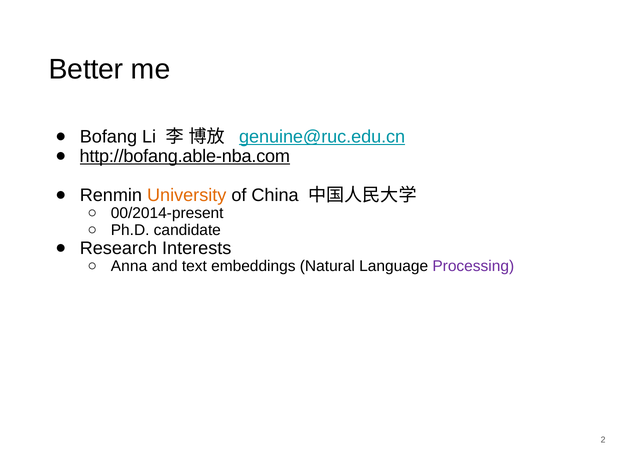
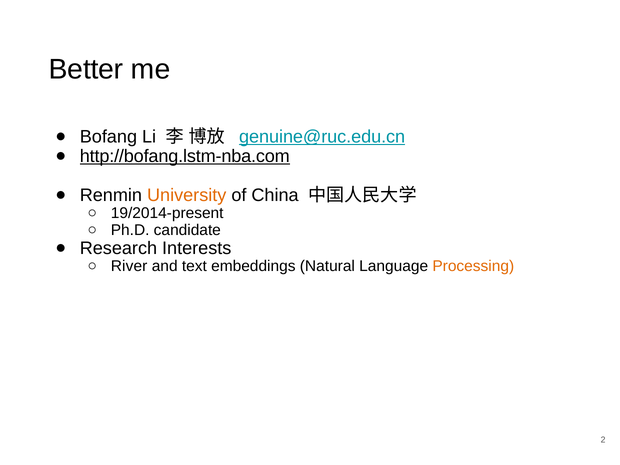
http://bofang.able-nba.com: http://bofang.able-nba.com -> http://bofang.lstm-nba.com
00/2014-present: 00/2014-present -> 19/2014-present
Anna: Anna -> River
Processing colour: purple -> orange
